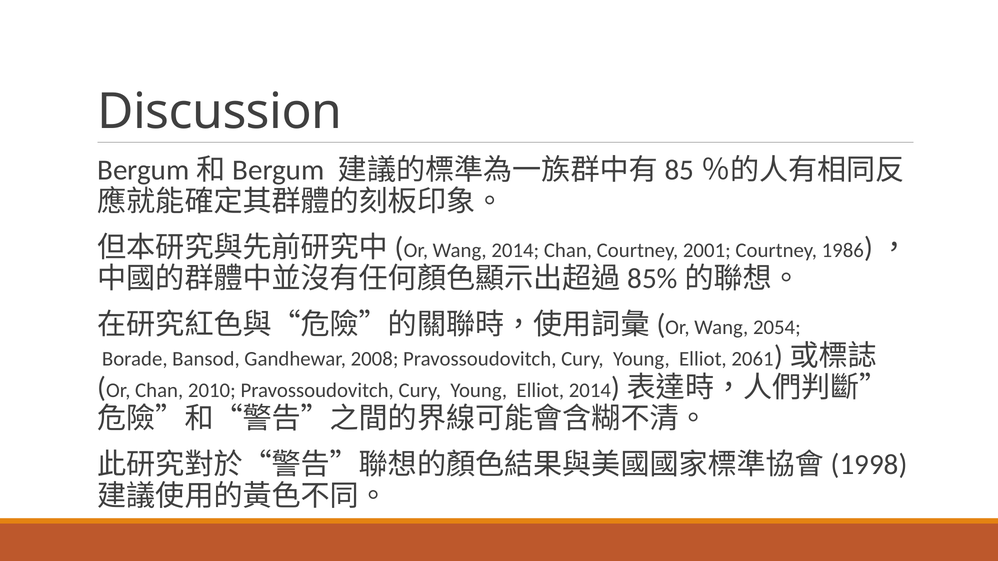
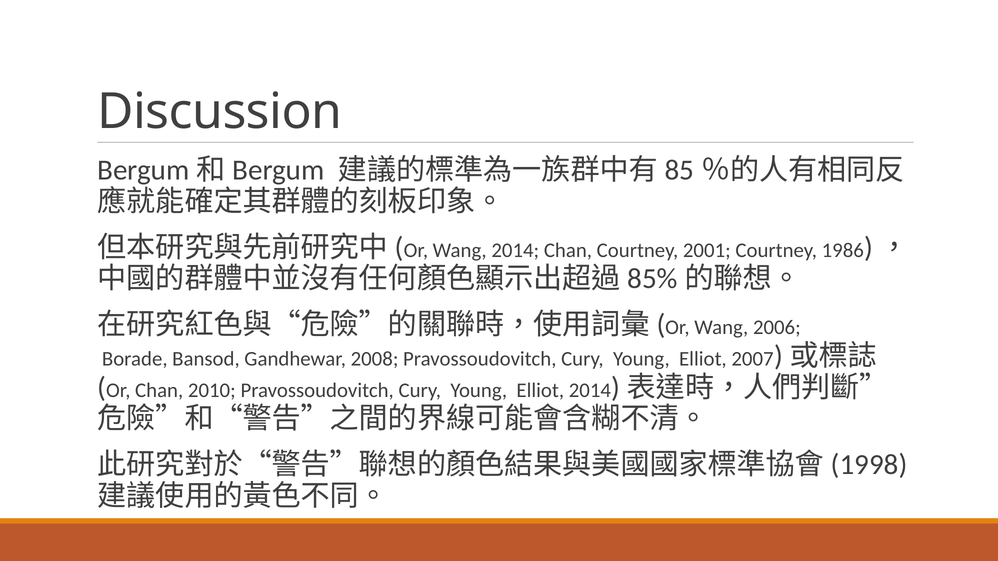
2054: 2054 -> 2006
2061: 2061 -> 2007
